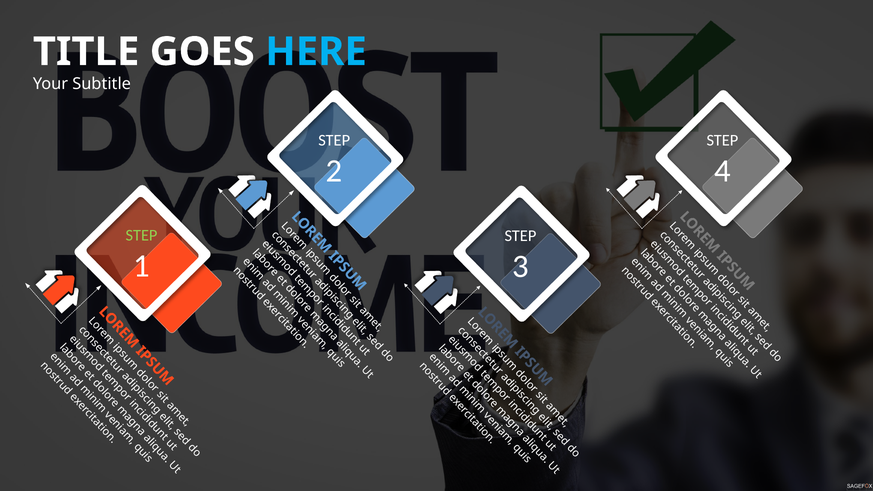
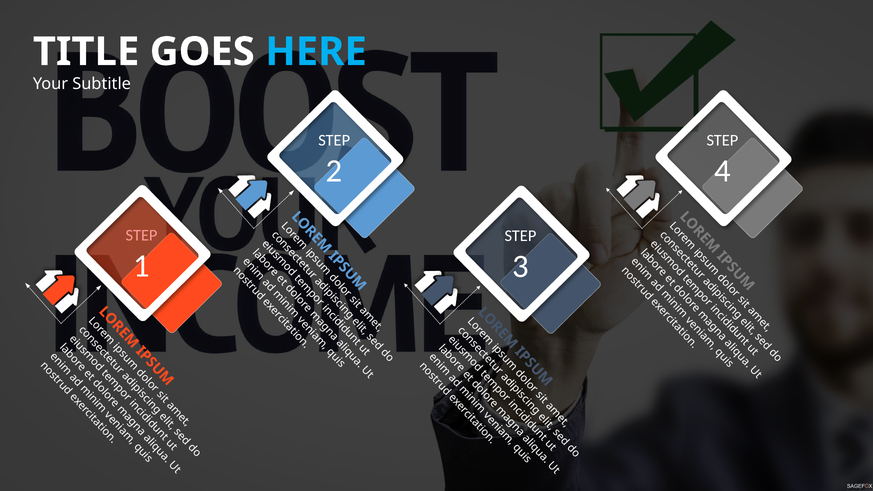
STEP at (141, 235) colour: light green -> pink
